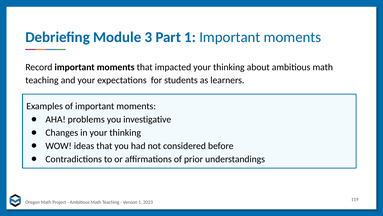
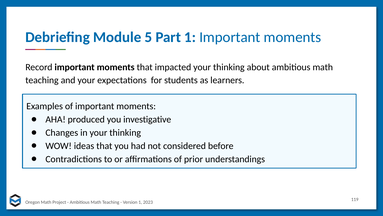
3: 3 -> 5
problems: problems -> produced
